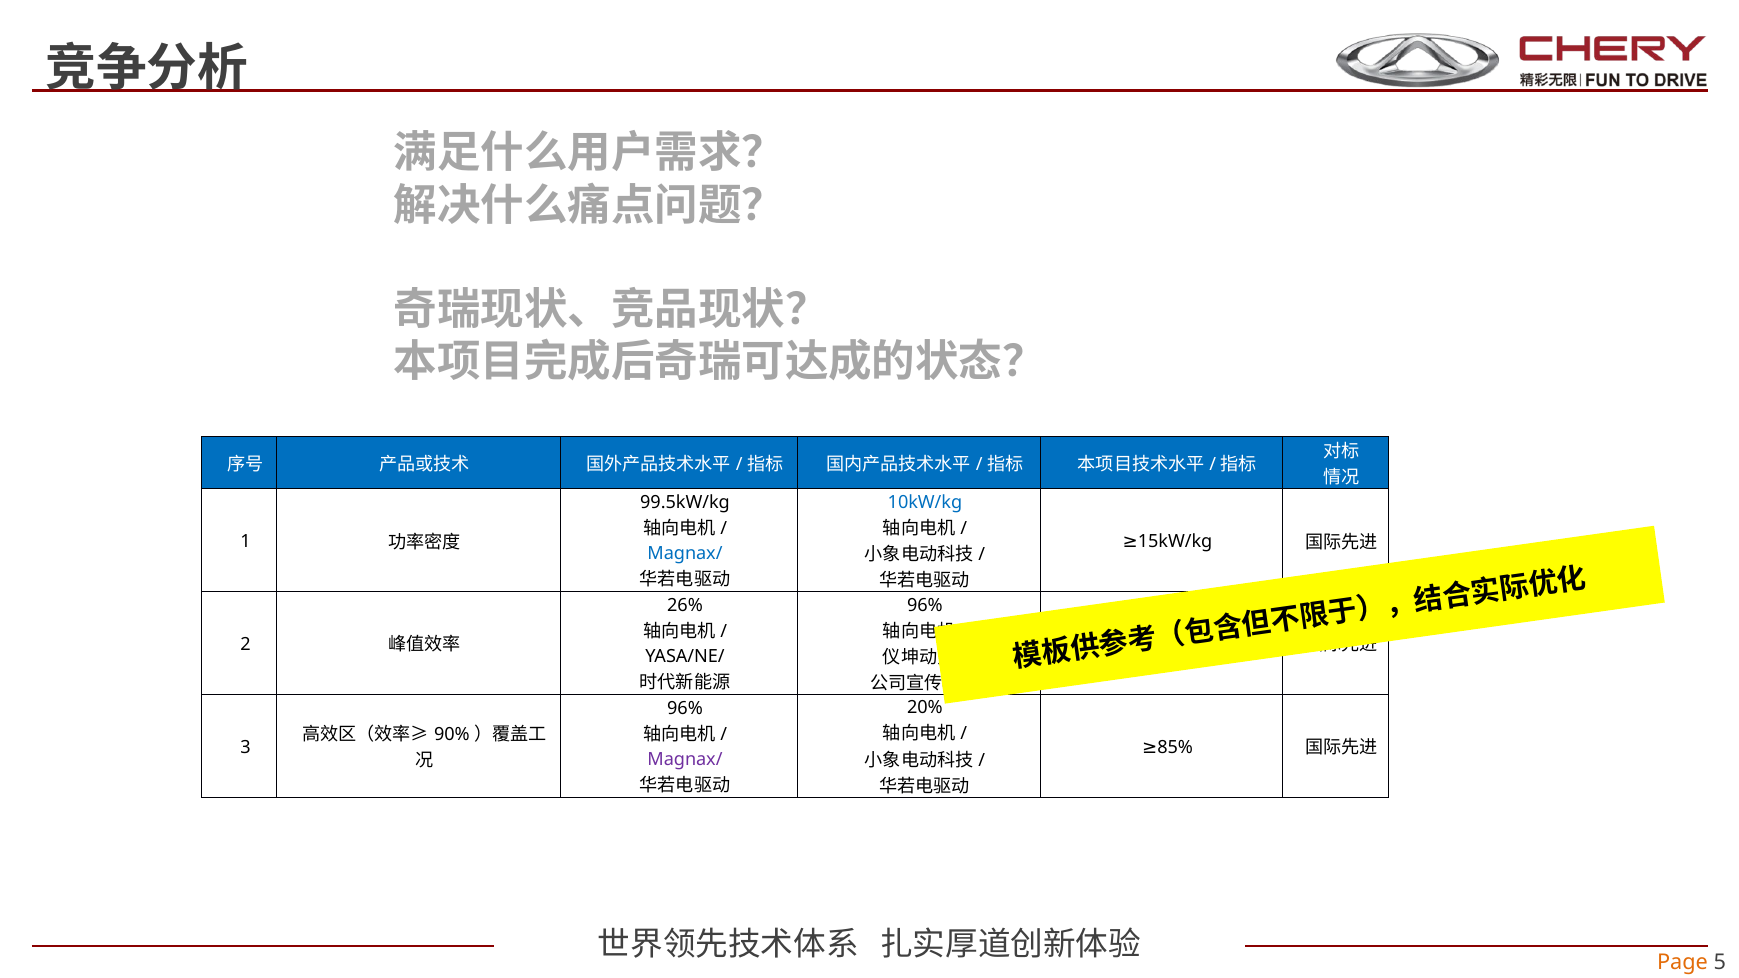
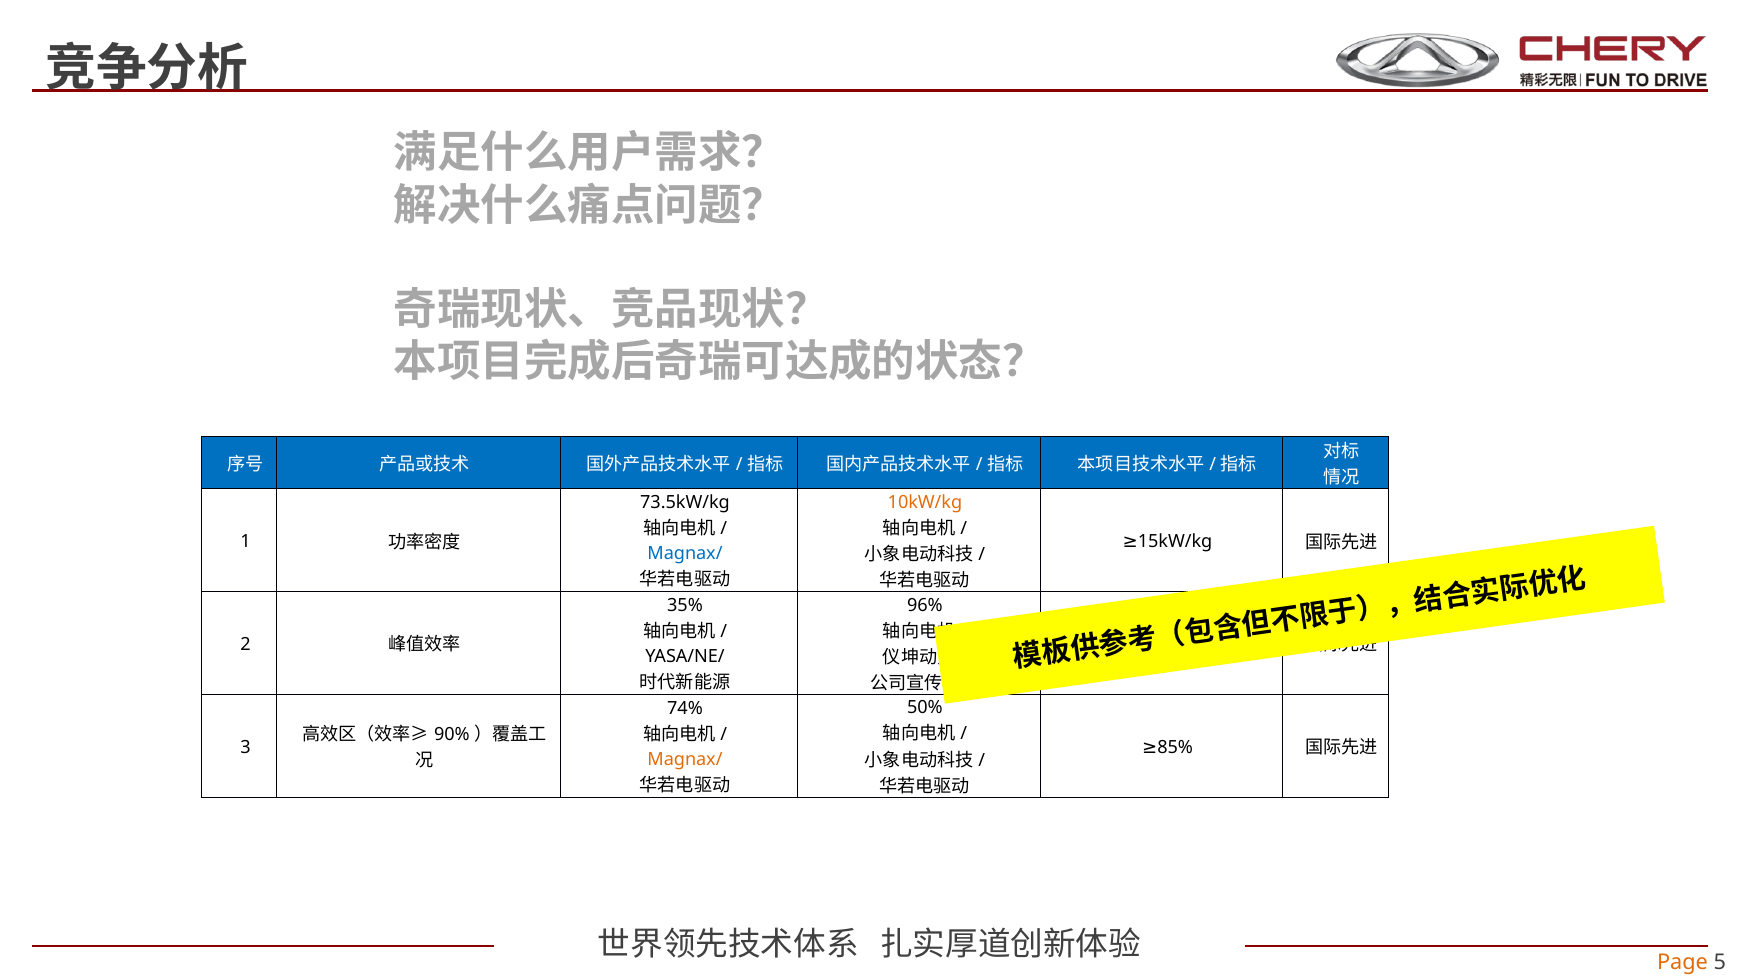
10kW/kg colour: blue -> orange
99.5kW/kg: 99.5kW/kg -> 73.5kW/kg
26%: 26% -> 35%
20%: 20% -> 50%
96% at (685, 709): 96% -> 74%
Magnax/ at (685, 760) colour: purple -> orange
